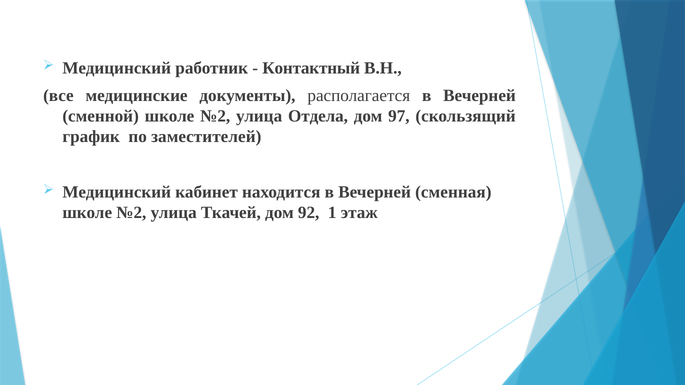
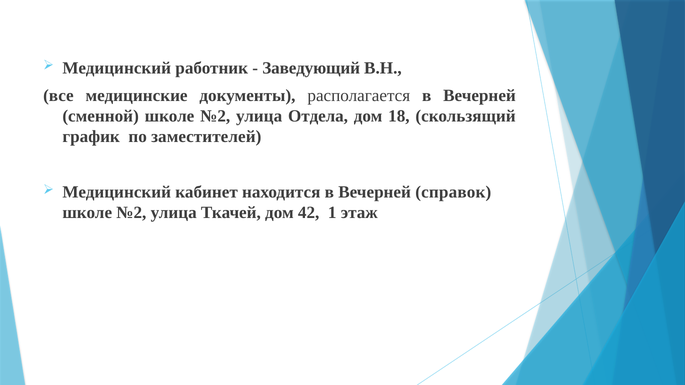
Контактный: Контактный -> Заведующий
97: 97 -> 18
сменная: сменная -> справок
92: 92 -> 42
